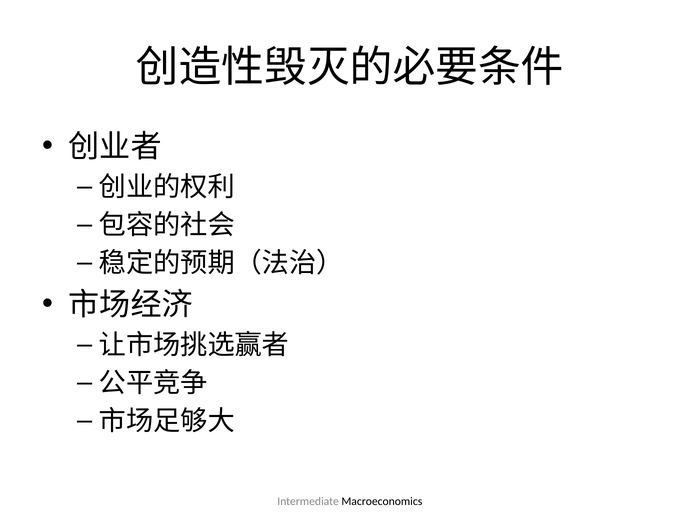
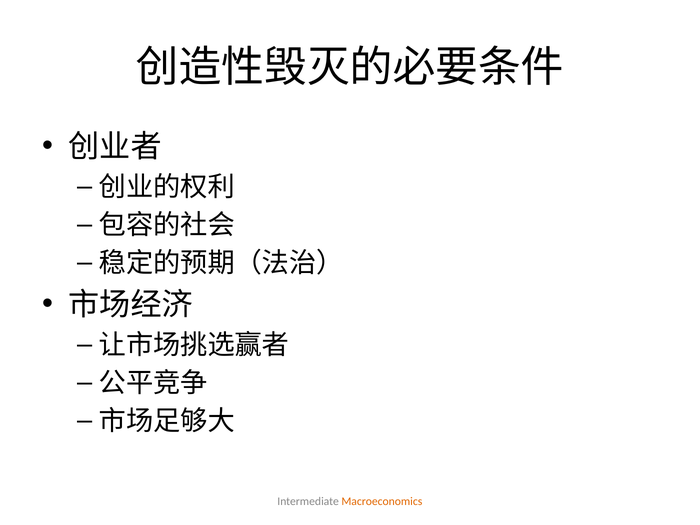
Macroeconomics colour: black -> orange
